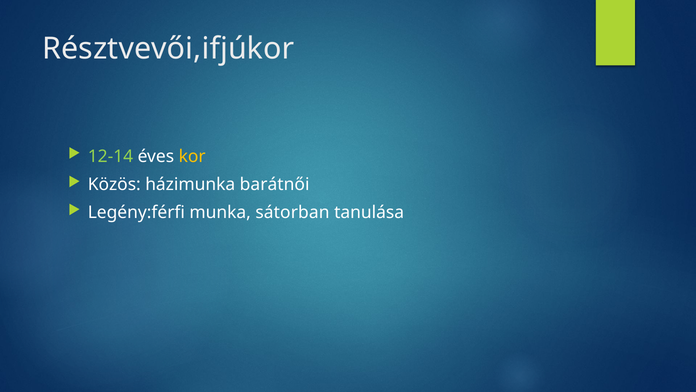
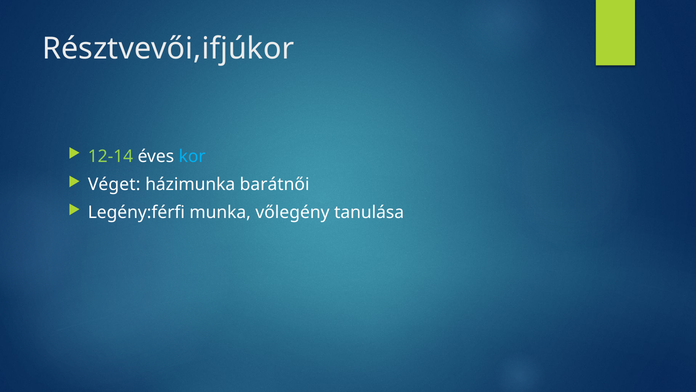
kor colour: yellow -> light blue
Közös: Közös -> Véget
sátorban: sátorban -> vőlegény
